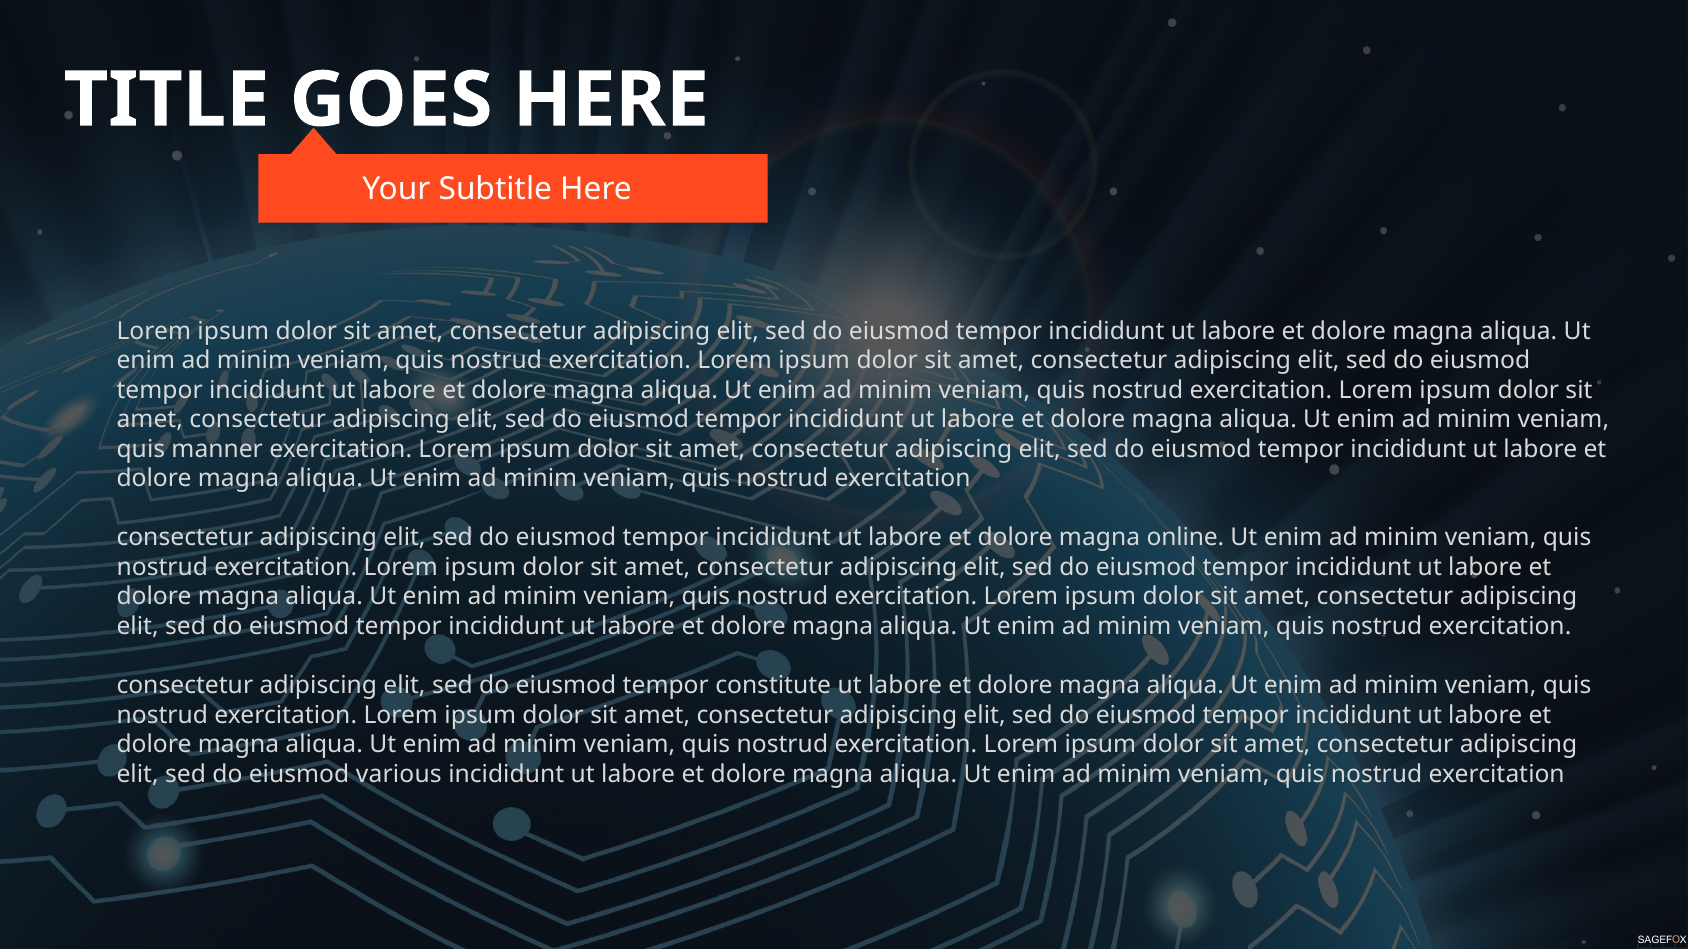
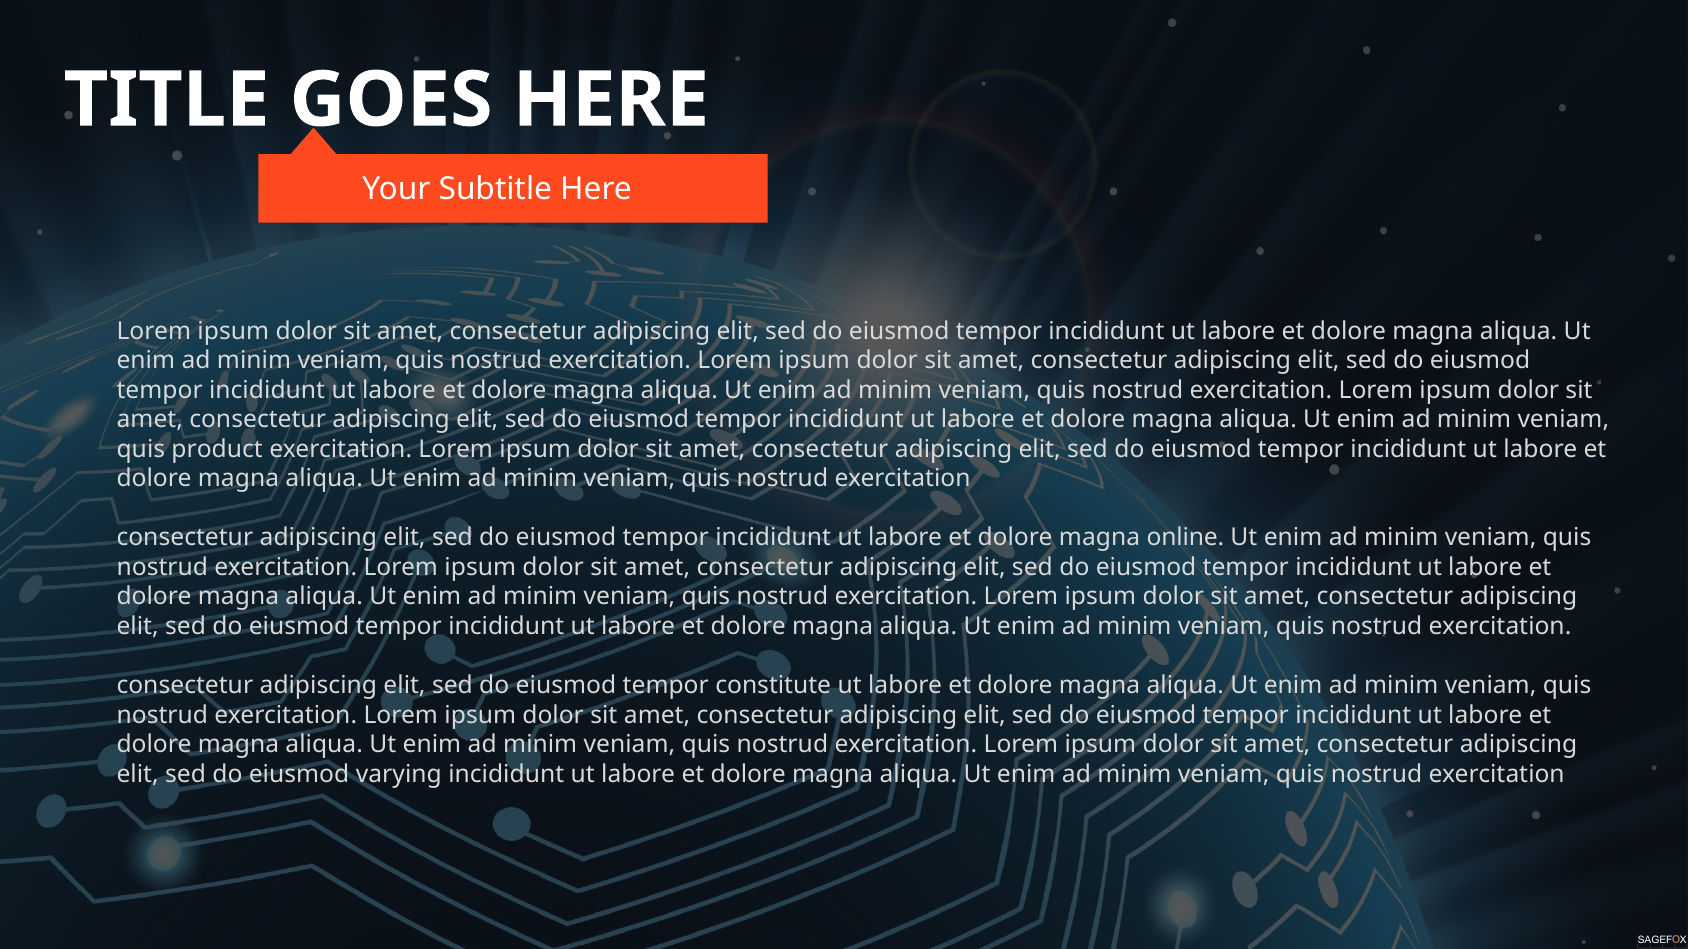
manner: manner -> product
various: various -> varying
